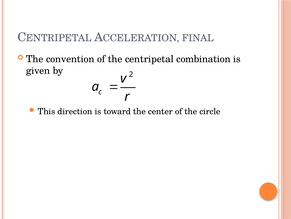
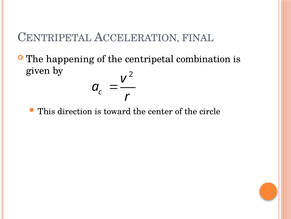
convention: convention -> happening
